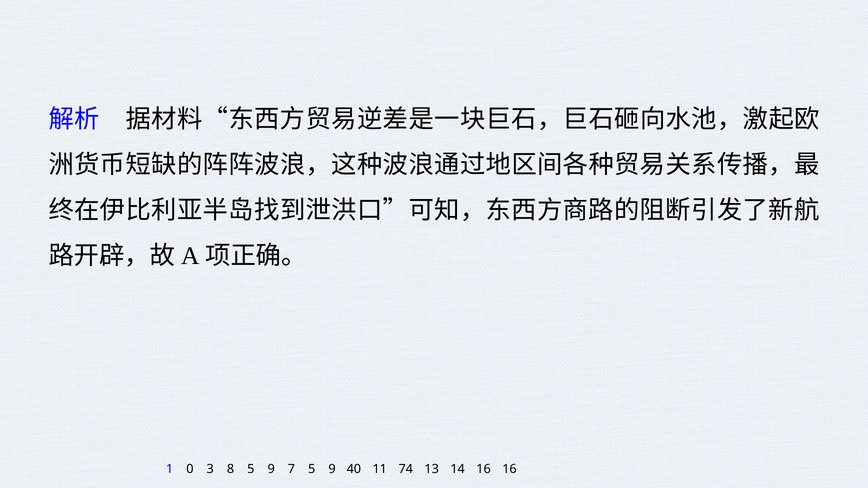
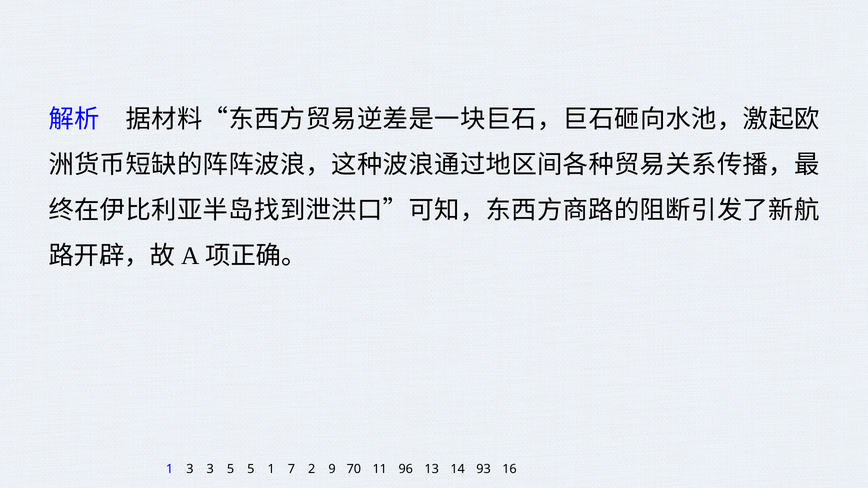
1 0: 0 -> 3
3 8: 8 -> 5
9 at (271, 469): 9 -> 1
7 5: 5 -> 2
40: 40 -> 70
74: 74 -> 96
14 16: 16 -> 93
